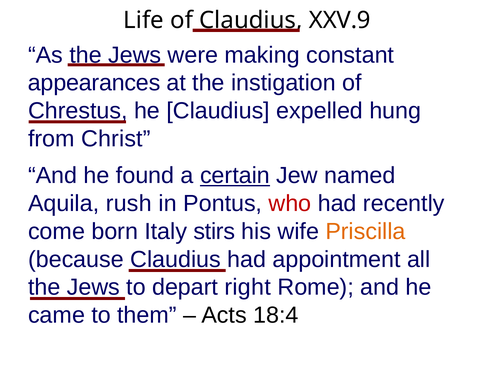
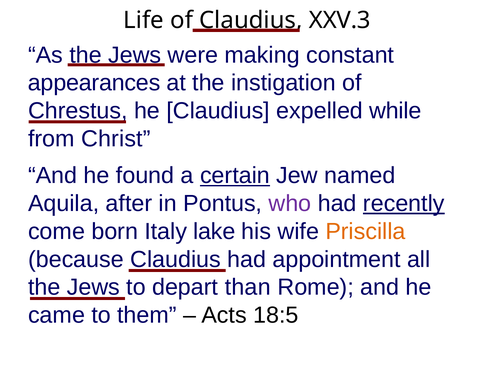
XXV.9: XXV.9 -> XXV.3
hung: hung -> while
rush: rush -> after
who colour: red -> purple
recently underline: none -> present
stirs: stirs -> lake
right: right -> than
18:4: 18:4 -> 18:5
